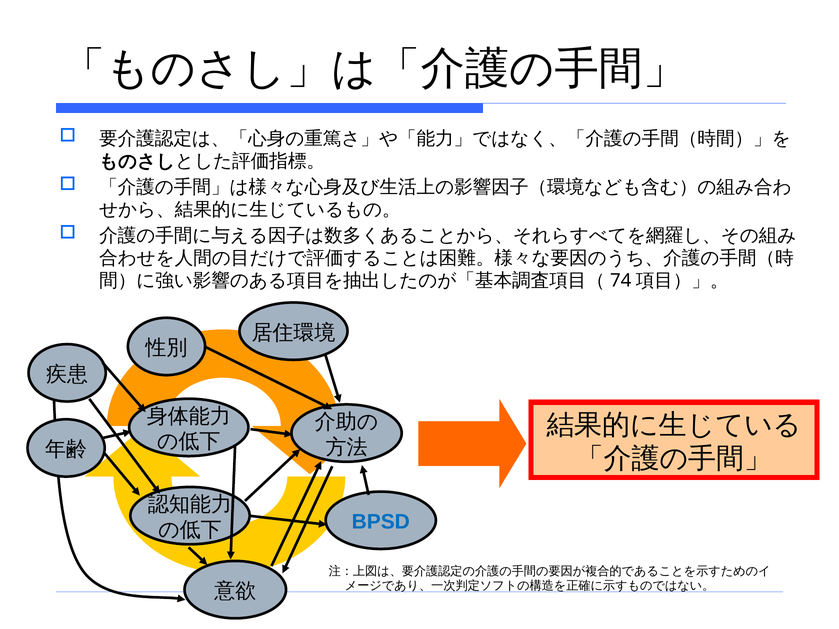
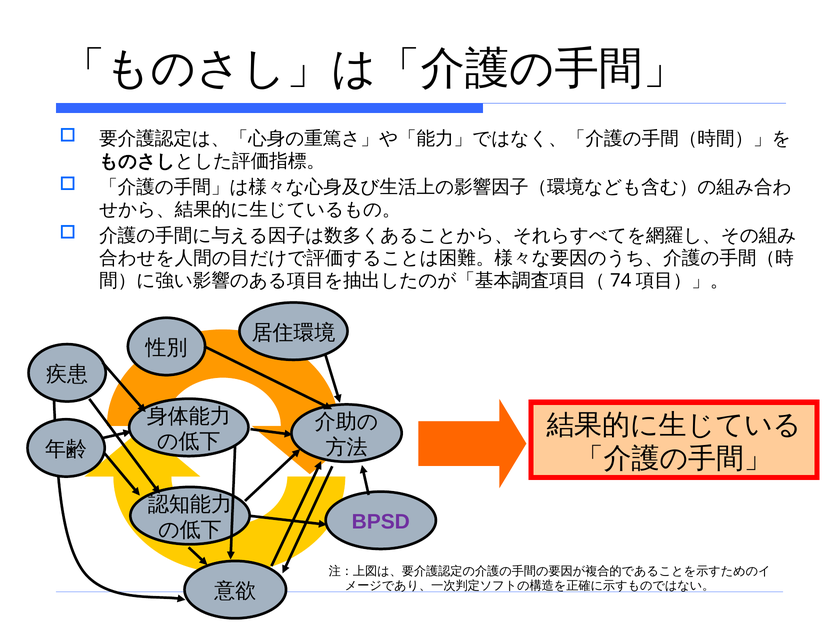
BPSD colour: blue -> purple
